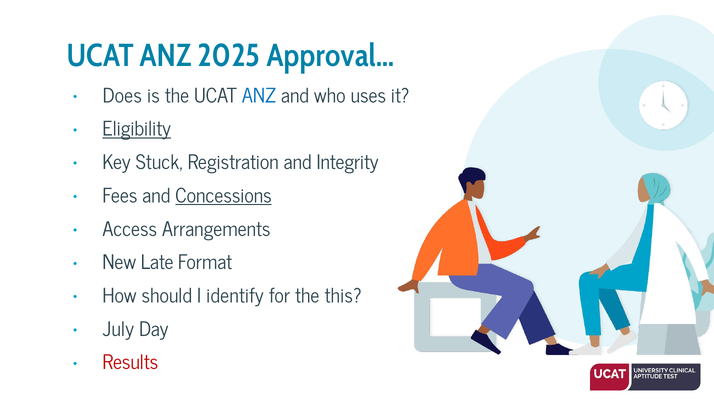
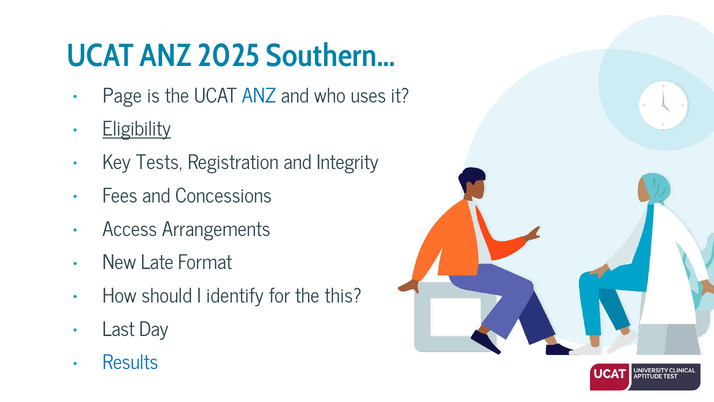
Approval…: Approval… -> Southern…
Does: Does -> Page
Stuck: Stuck -> Tests
Concessions underline: present -> none
July: July -> Last
Results colour: red -> blue
